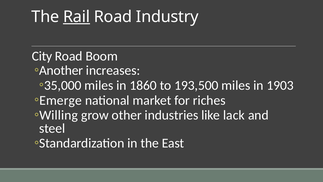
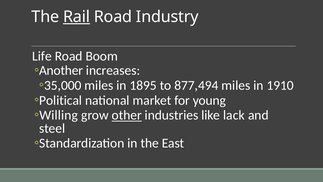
City: City -> Life
1860: 1860 -> 1895
193,500: 193,500 -> 877,494
1903: 1903 -> 1910
Emerge: Emerge -> Political
riches: riches -> young
other underline: none -> present
